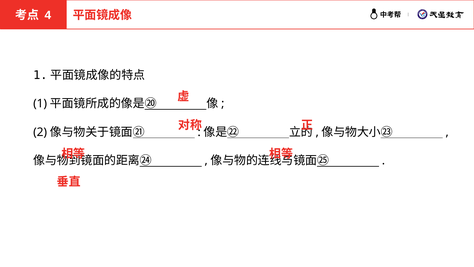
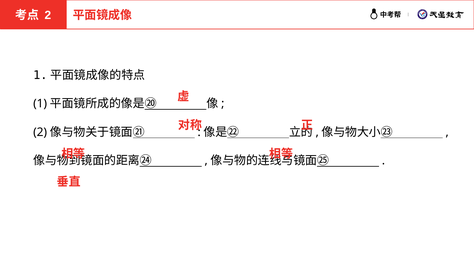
4 at (48, 15): 4 -> 2
